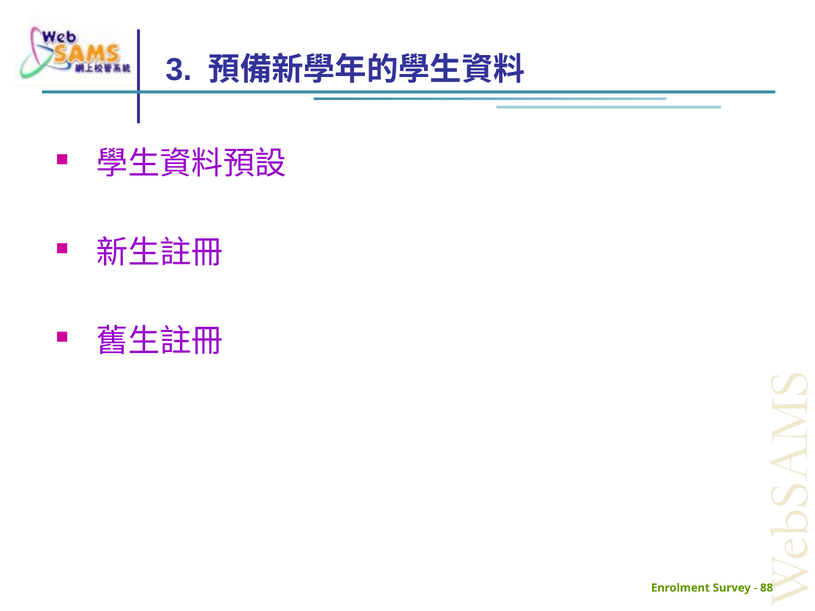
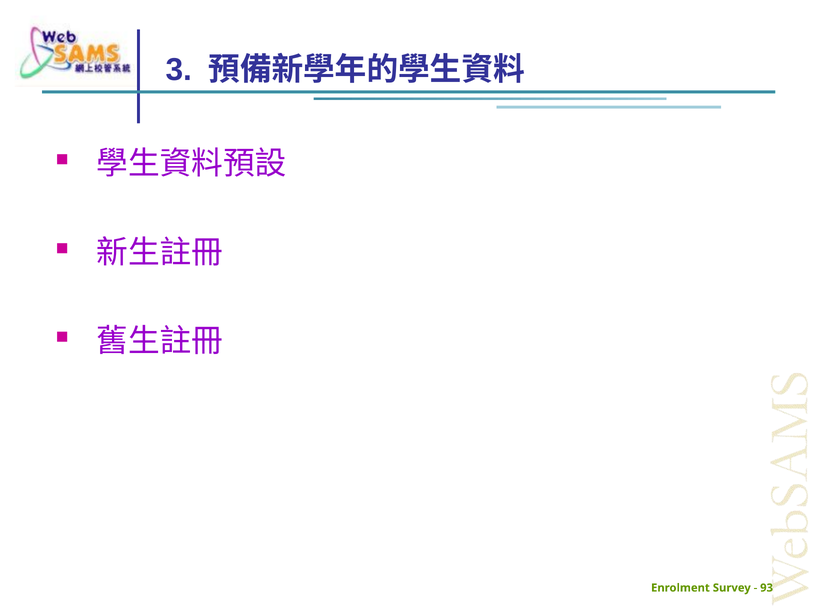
88: 88 -> 93
